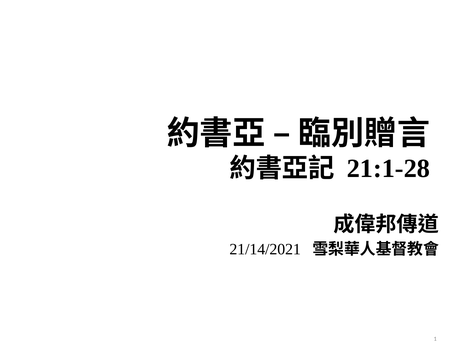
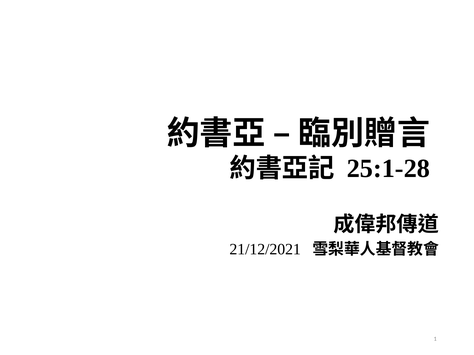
21:1-28: 21:1-28 -> 25:1-28
21/14/2021: 21/14/2021 -> 21/12/2021
